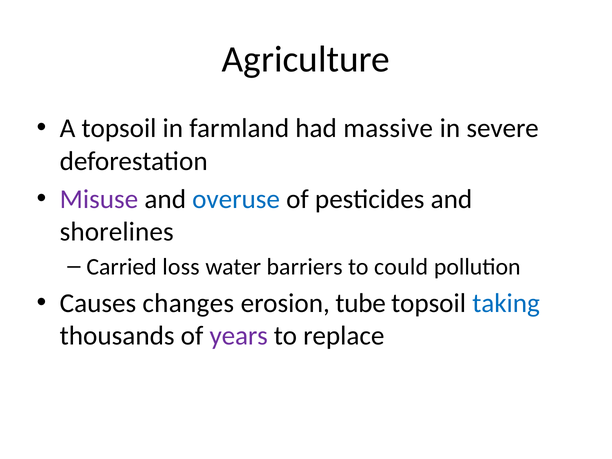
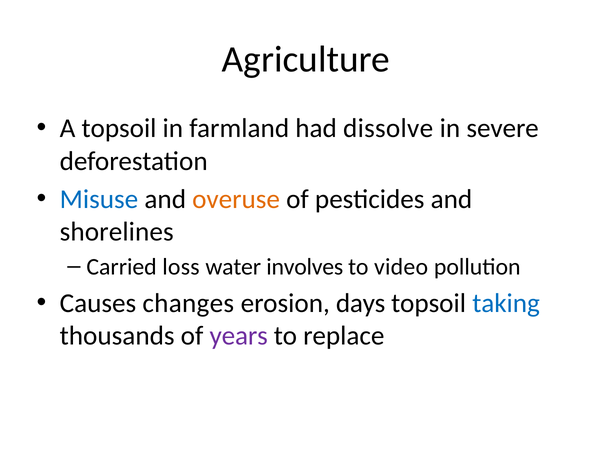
massive: massive -> dissolve
Misuse colour: purple -> blue
overuse colour: blue -> orange
barriers: barriers -> involves
could: could -> video
tube: tube -> days
